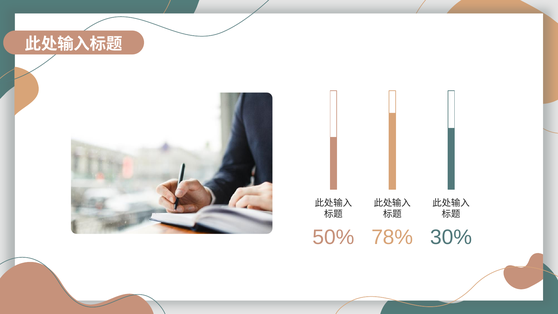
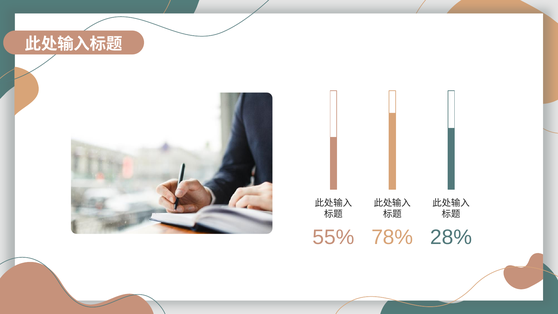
50%: 50% -> 55%
30%: 30% -> 28%
